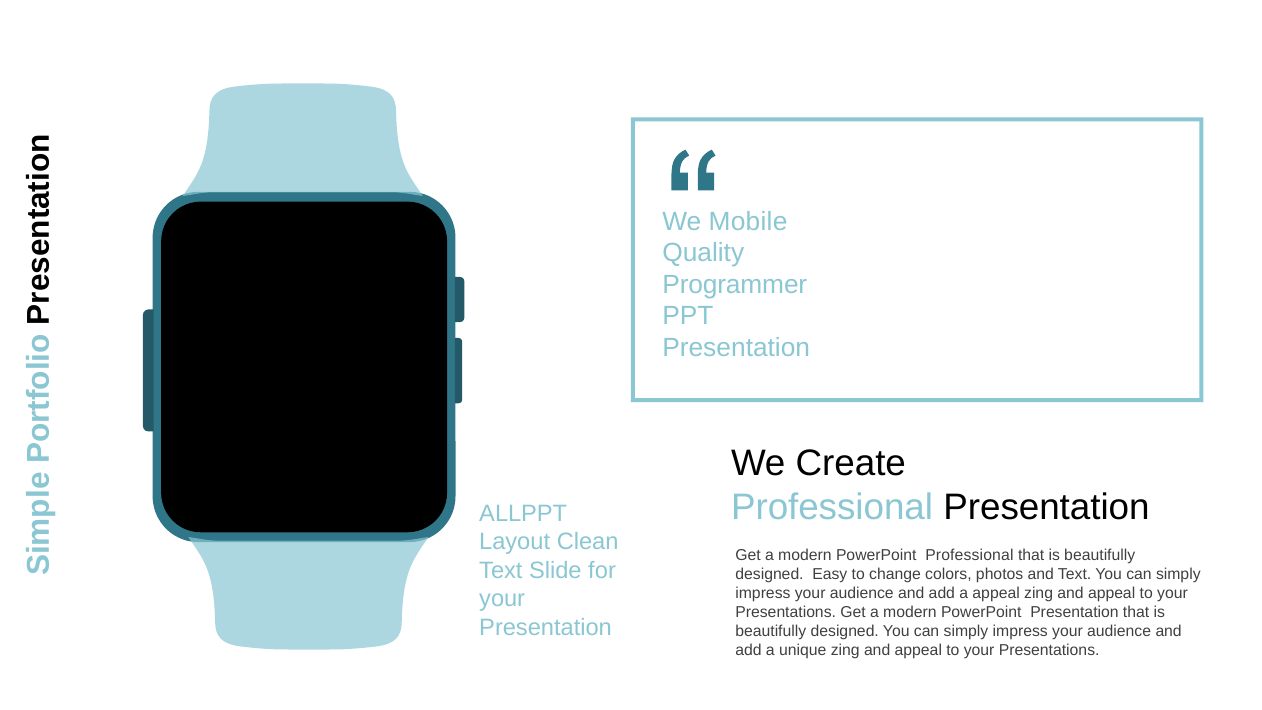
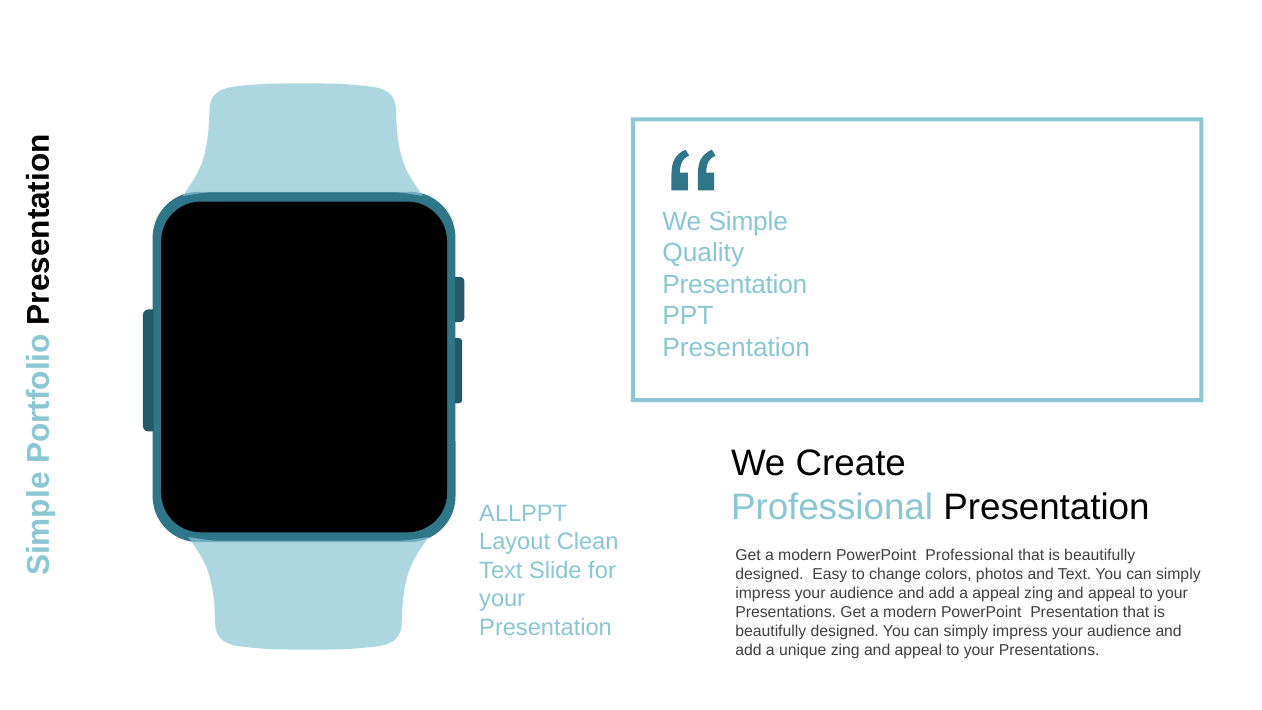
Mobile: Mobile -> Simple
Programmer at (735, 285): Programmer -> Presentation
